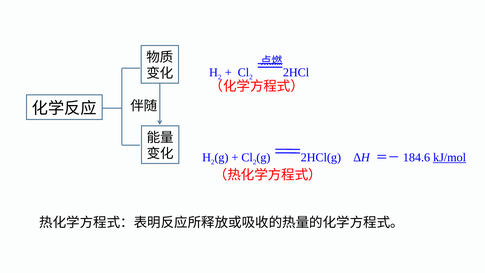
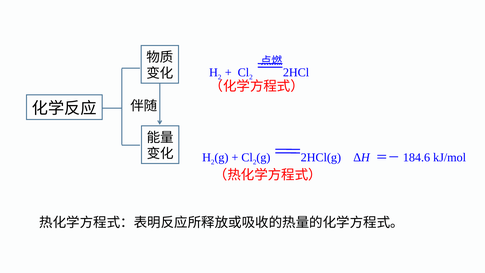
kJ/mol underline: present -> none
